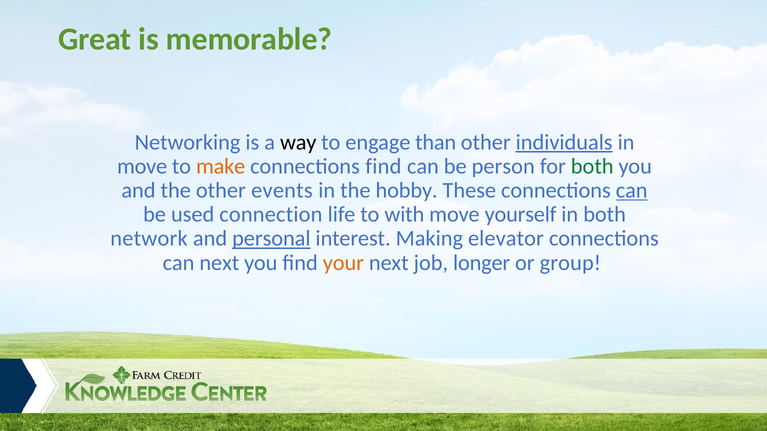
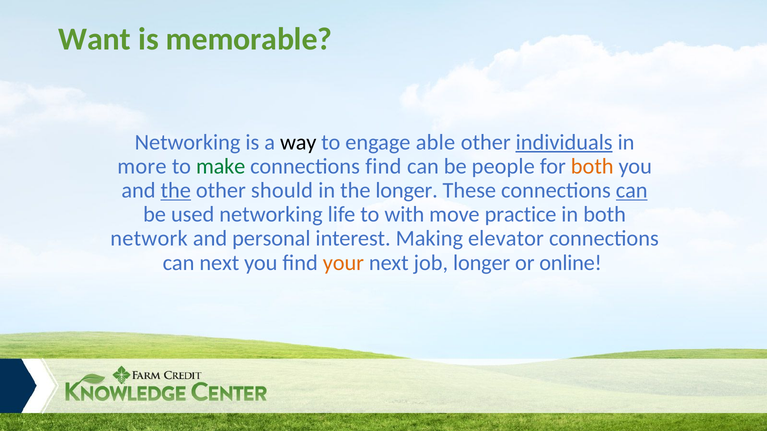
Great: Great -> Want
than: than -> able
move at (142, 166): move -> more
make colour: orange -> green
person: person -> people
both at (592, 166) colour: green -> orange
the at (176, 191) underline: none -> present
events: events -> should
the hobby: hobby -> longer
used connection: connection -> networking
yourself: yourself -> practice
personal underline: present -> none
group: group -> online
